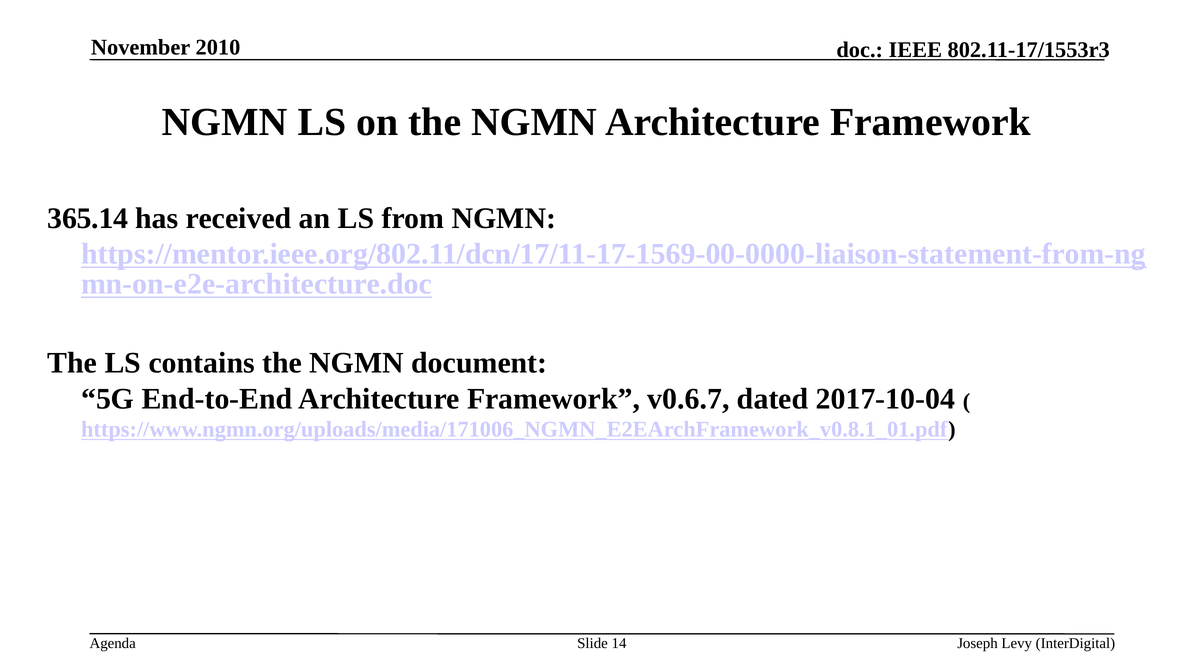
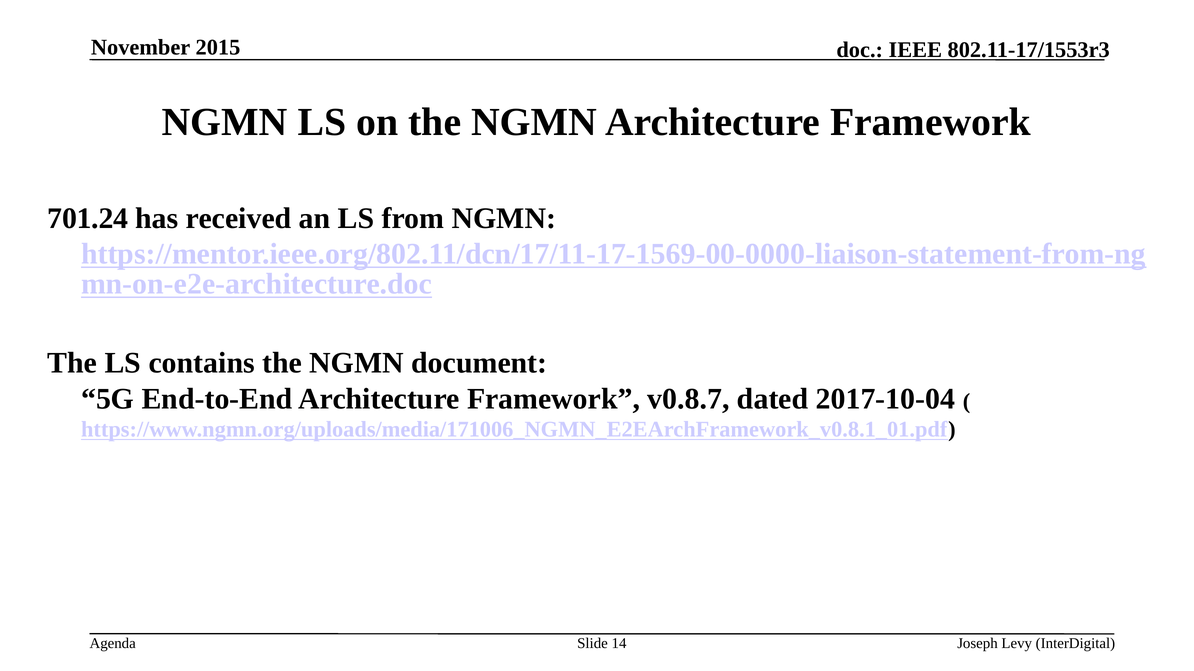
2010: 2010 -> 2015
365.14: 365.14 -> 701.24
v0.6.7: v0.6.7 -> v0.8.7
